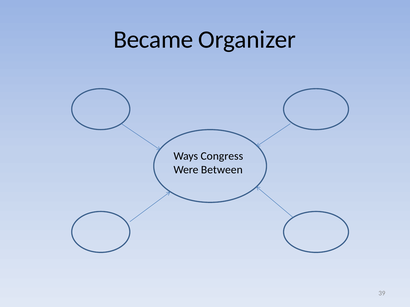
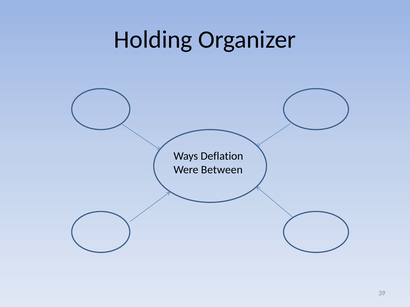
Became: Became -> Holding
Congress: Congress -> Deflation
